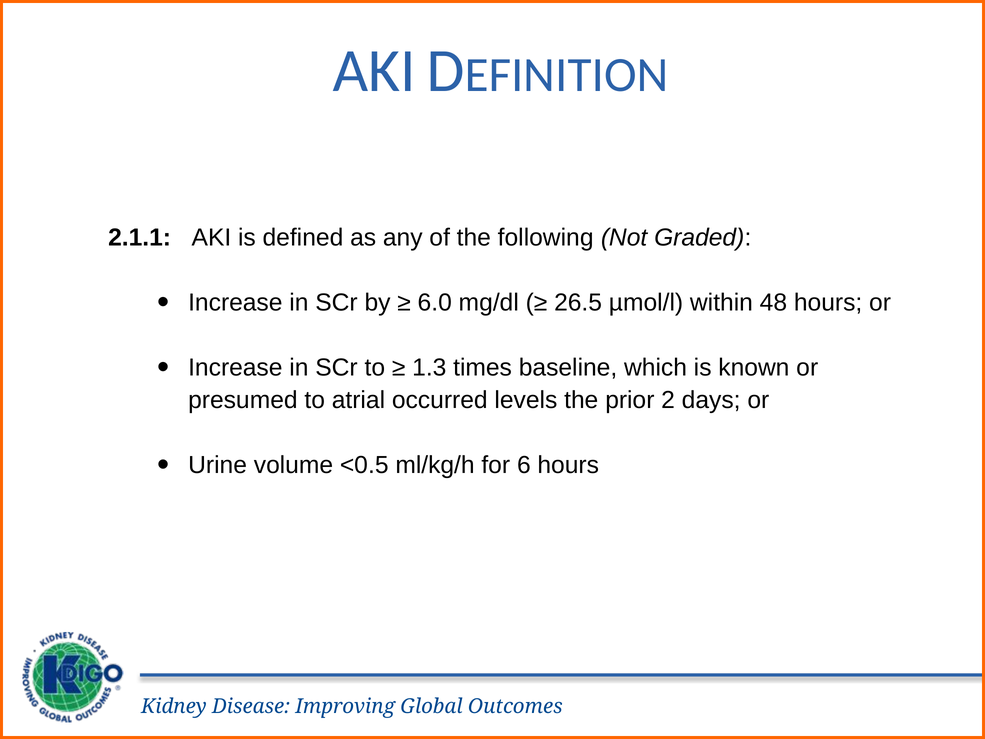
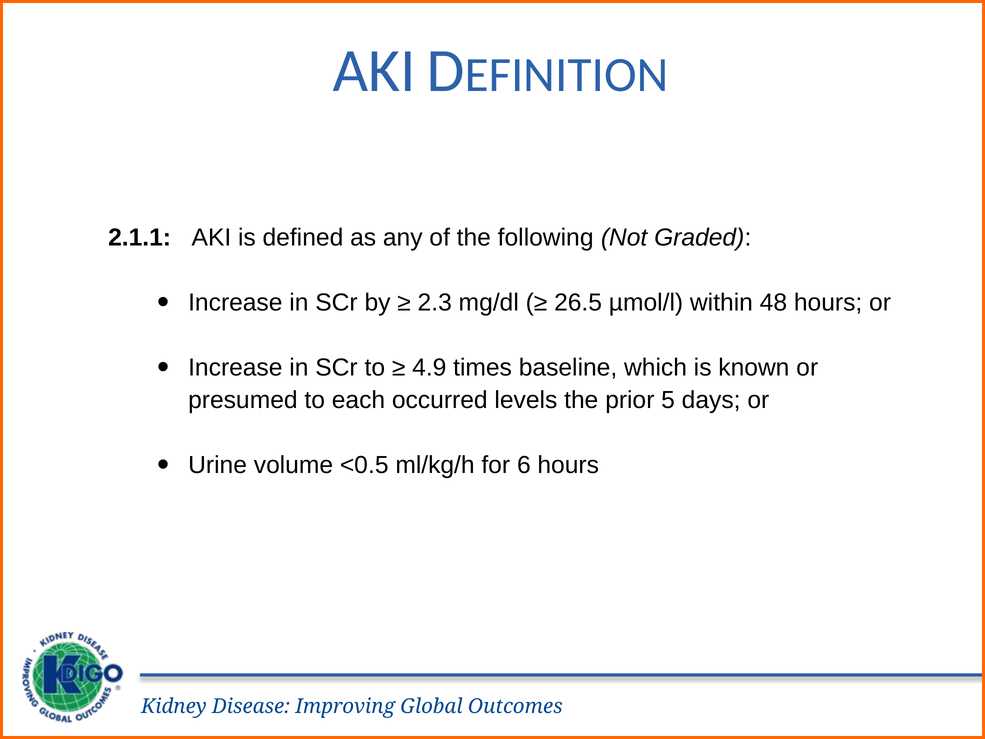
6.0: 6.0 -> 2.3
1.3: 1.3 -> 4.9
atrial: atrial -> each
2: 2 -> 5
